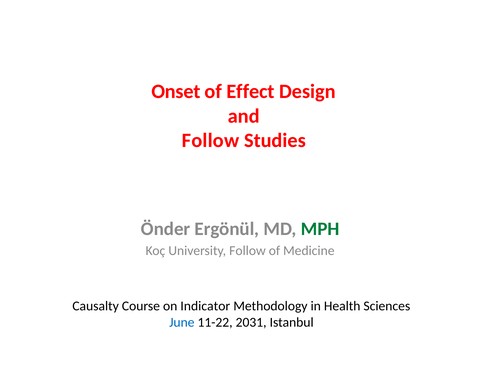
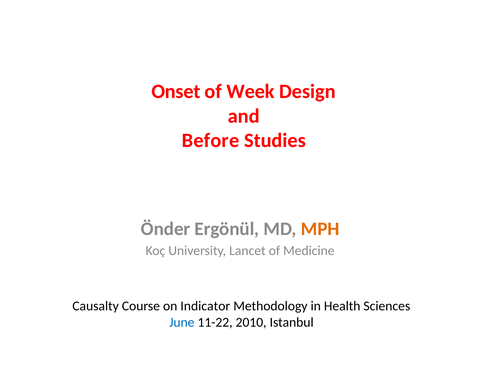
Effect: Effect -> Week
Follow at (211, 140): Follow -> Before
MPH colour: green -> orange
University Follow: Follow -> Lancet
2031: 2031 -> 2010
